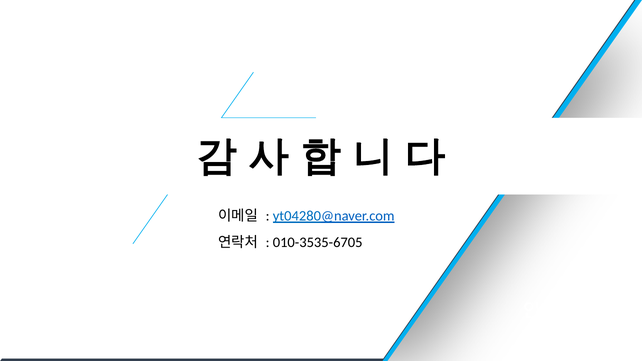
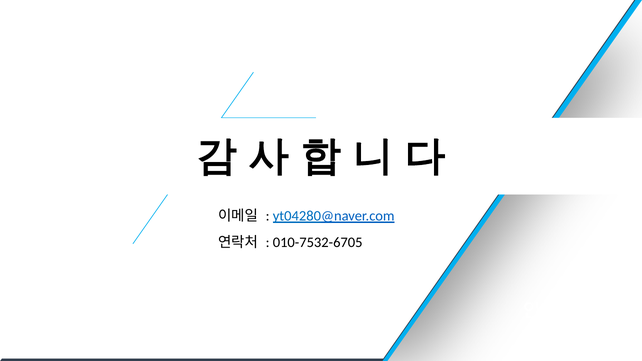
010-3535-6705: 010-3535-6705 -> 010-7532-6705
